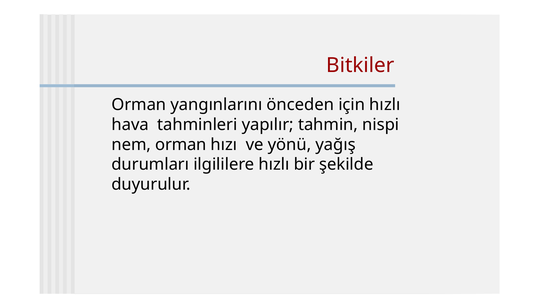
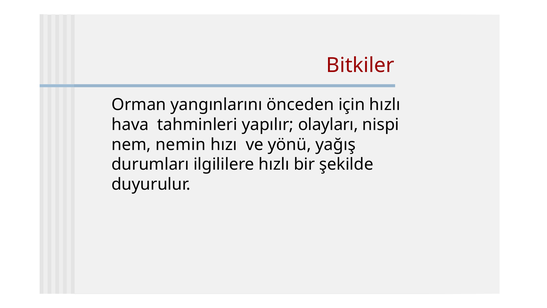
tahmin: tahmin -> olayları
nem orman: orman -> nemin
